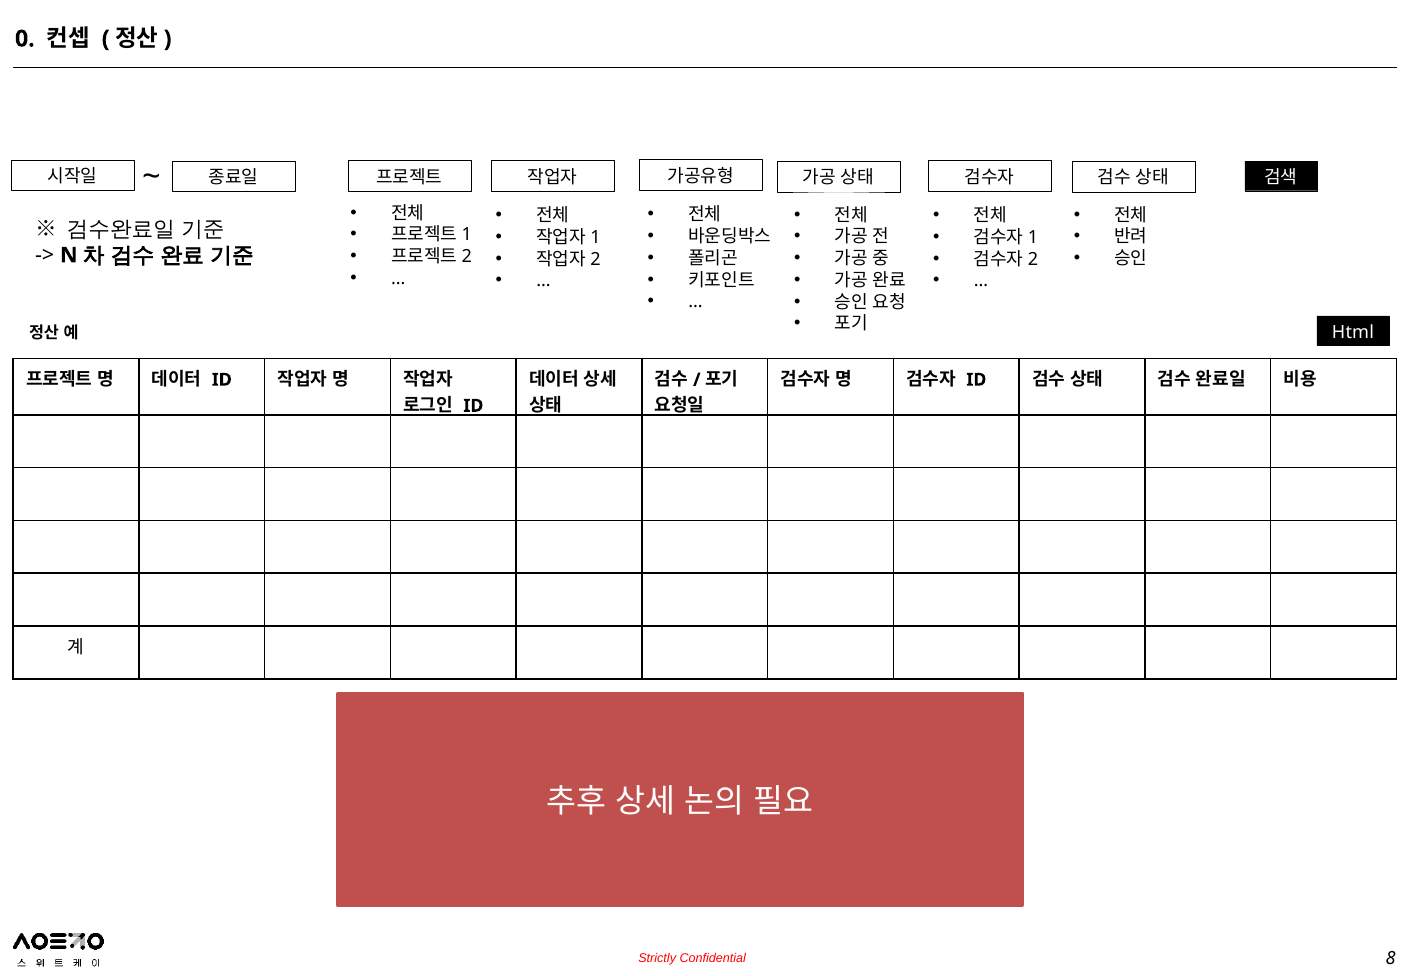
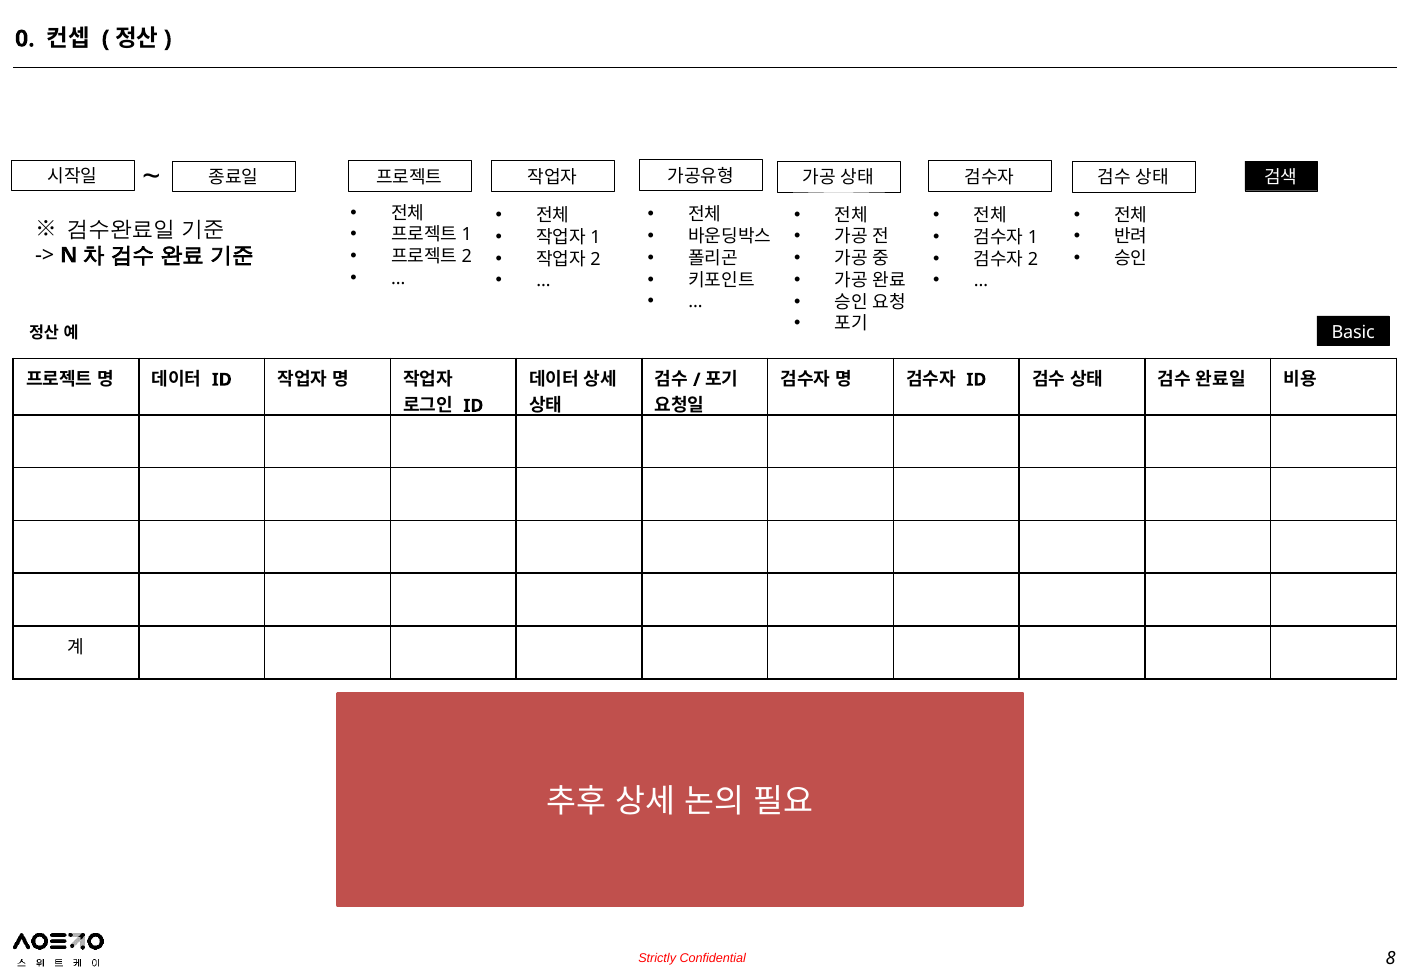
Html: Html -> Basic
